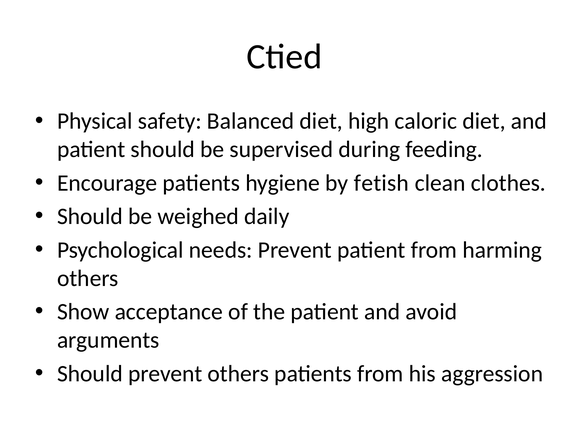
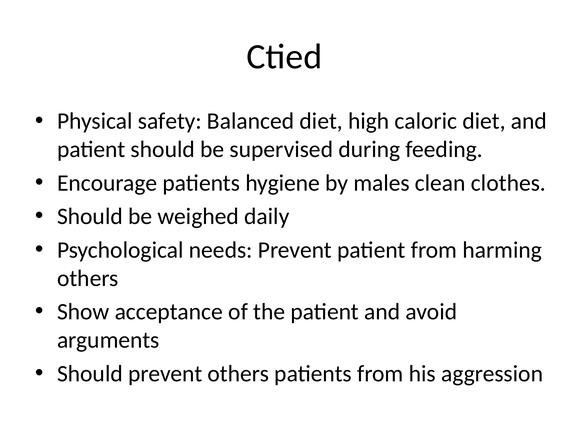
fetish: fetish -> males
